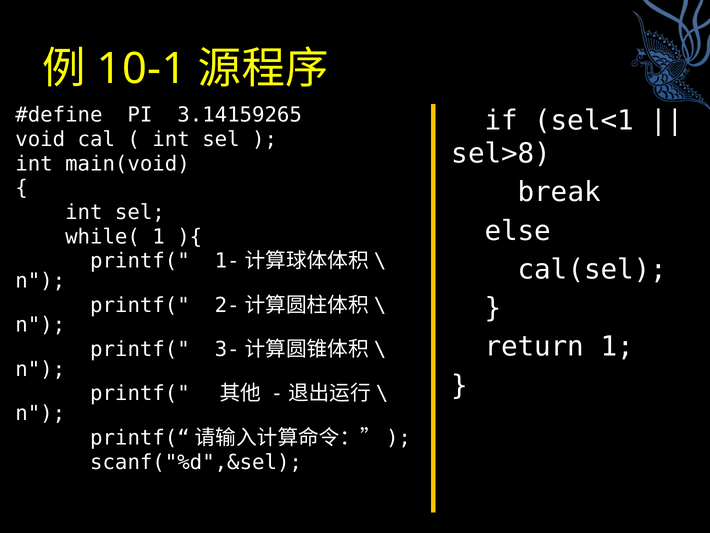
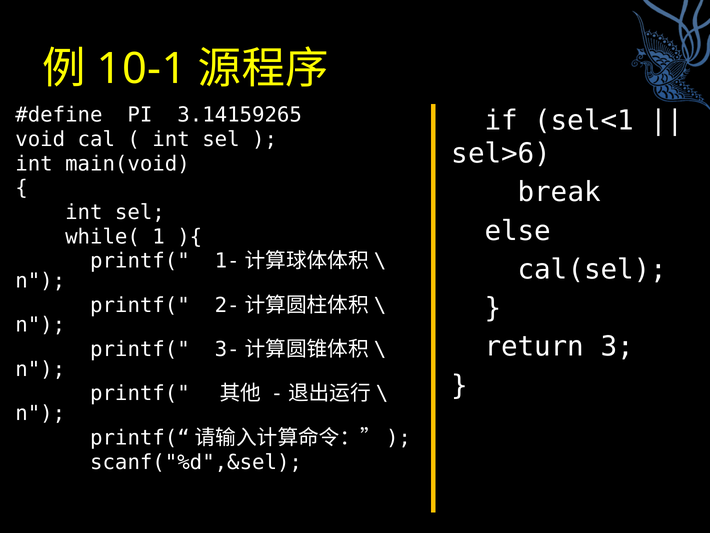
sel>8: sel>8 -> sel>6
return 1: 1 -> 3
